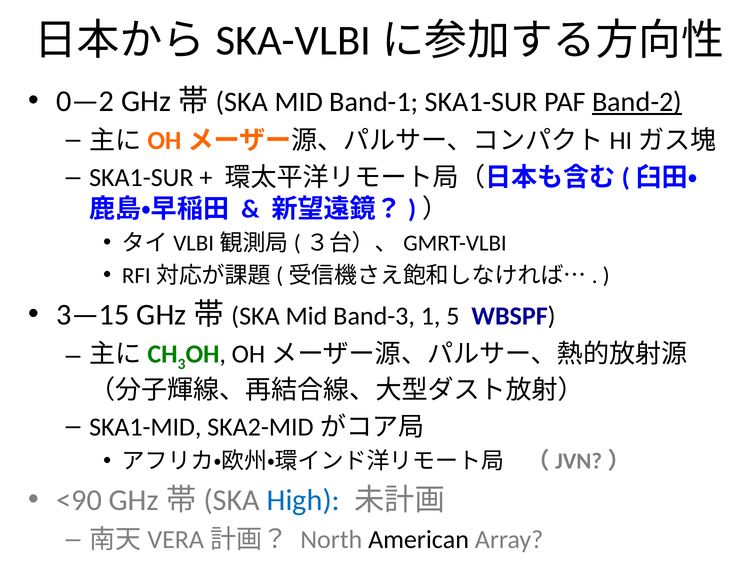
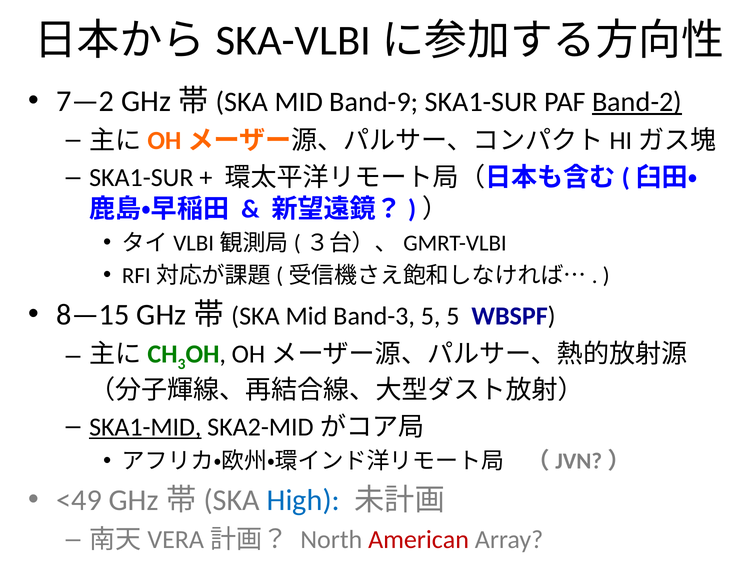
0—2: 0—2 -> 7—2
Band-1: Band-1 -> Band-9
3—15: 3—15 -> 8—15
Band-3 1: 1 -> 5
SKA1-MID underline: none -> present
<90: <90 -> <49
American colour: black -> red
